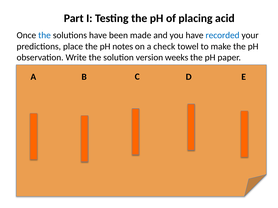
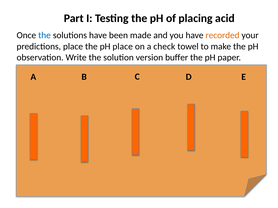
recorded colour: blue -> orange
pH notes: notes -> place
weeks: weeks -> buffer
